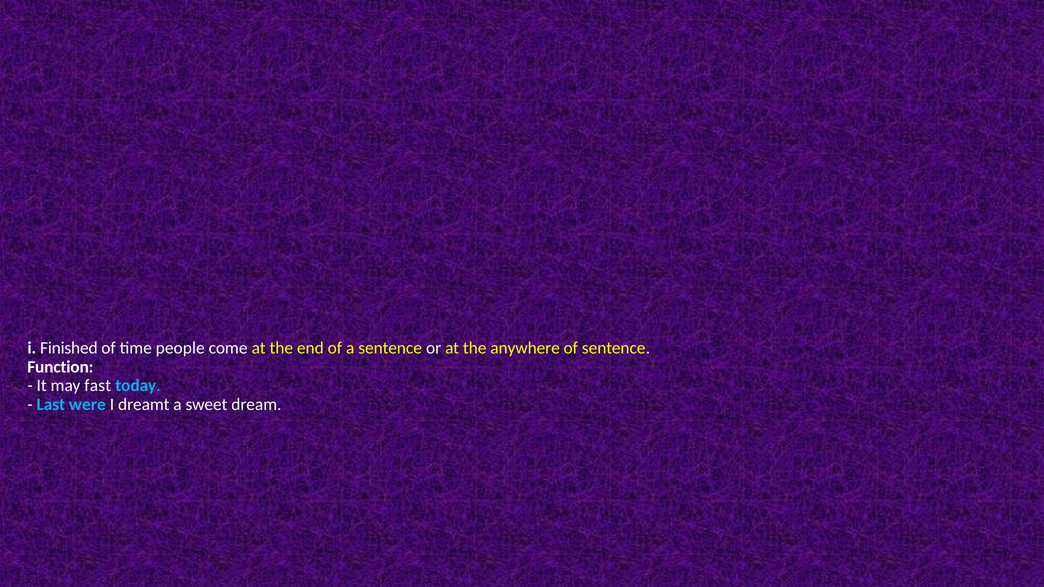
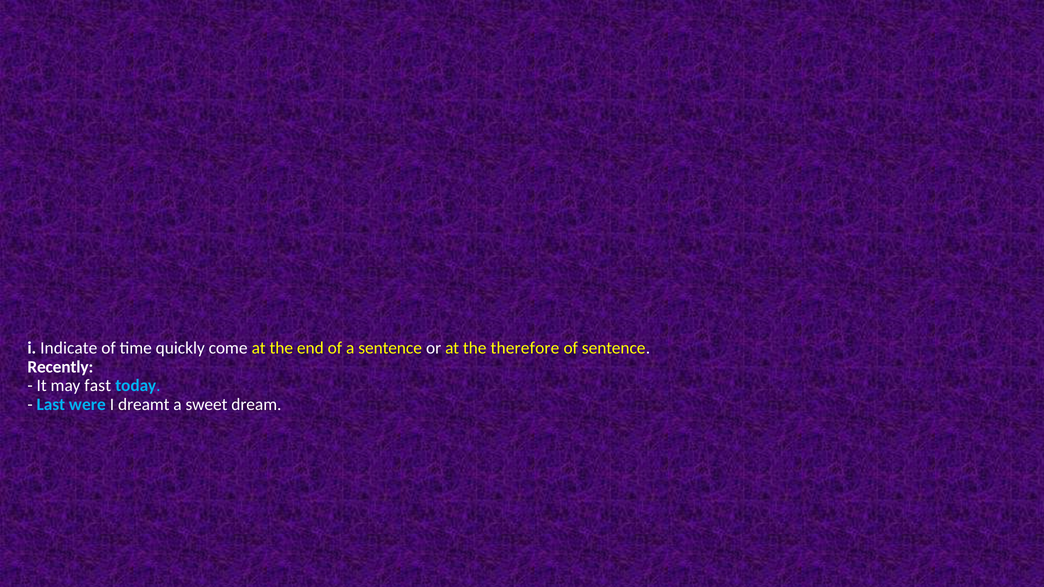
Finished: Finished -> Indicate
people: people -> quickly
anywhere: anywhere -> therefore
Function: Function -> Recently
